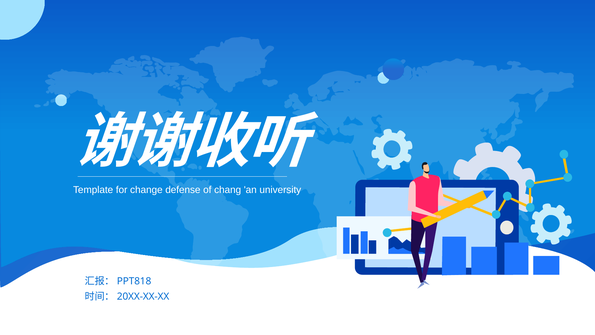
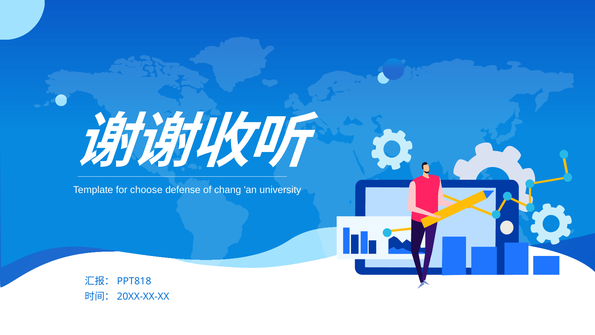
change: change -> choose
